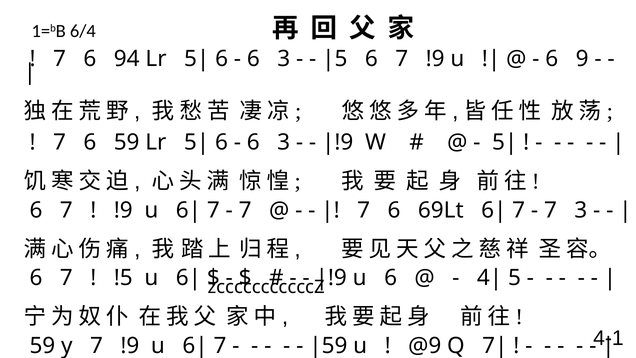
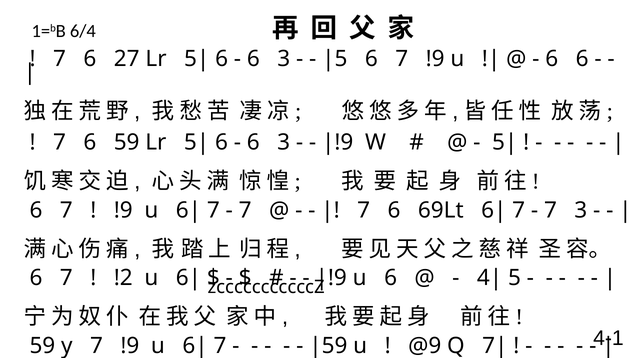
94: 94 -> 27
6 9: 9 -> 6
!5: !5 -> !2
